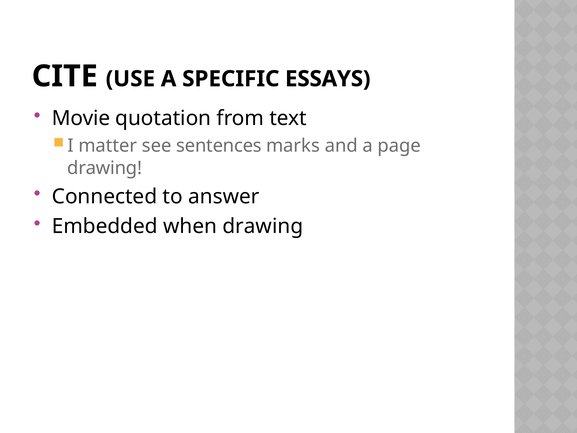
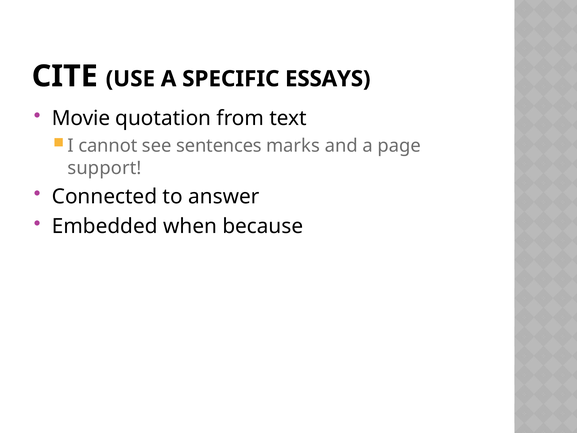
matter: matter -> cannot
drawing at (105, 168): drawing -> support
when drawing: drawing -> because
